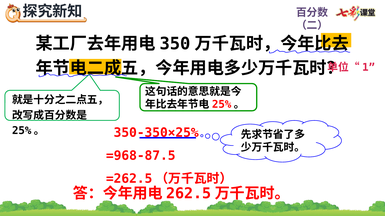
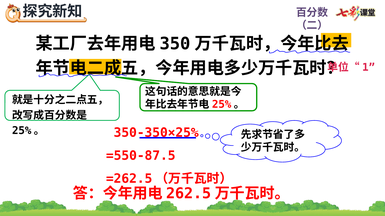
=968-87.5: =968-87.5 -> =550-87.5
